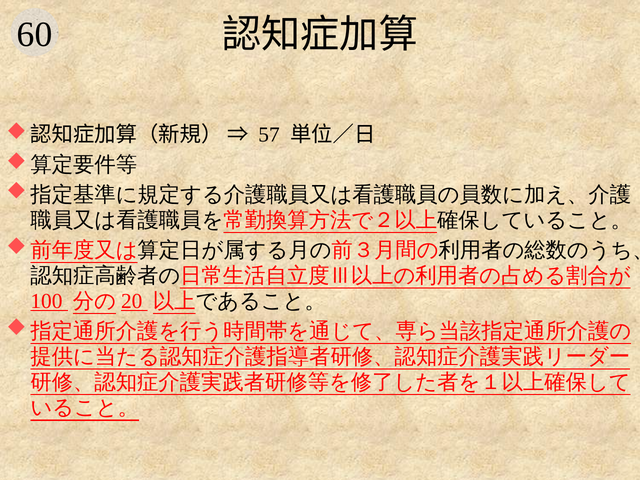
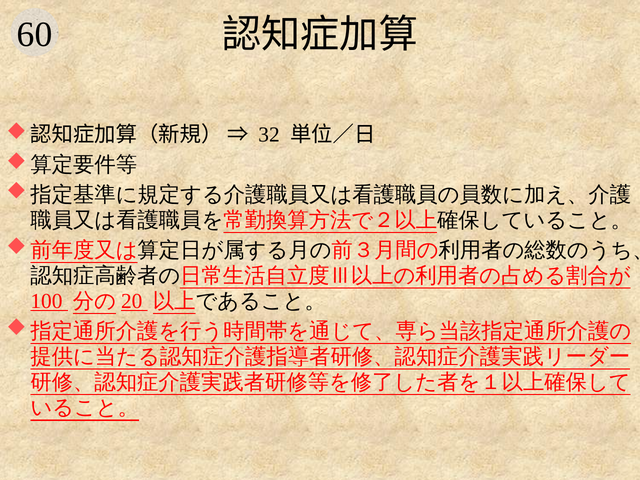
57: 57 -> 32
